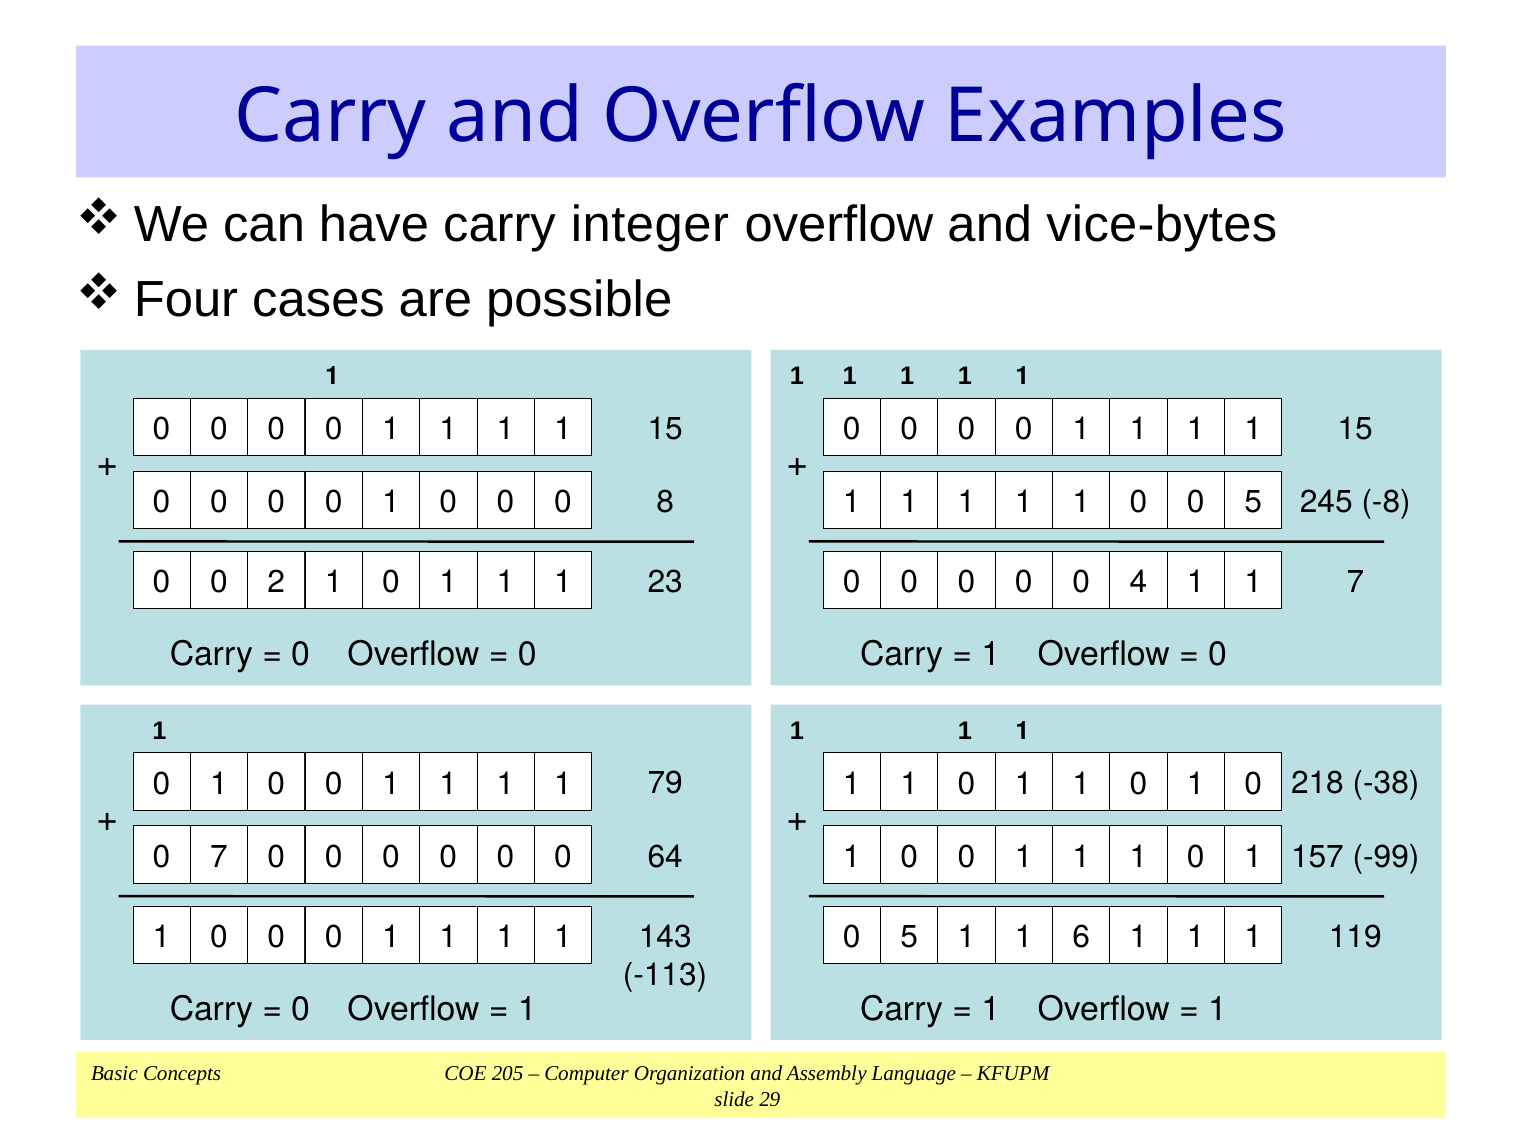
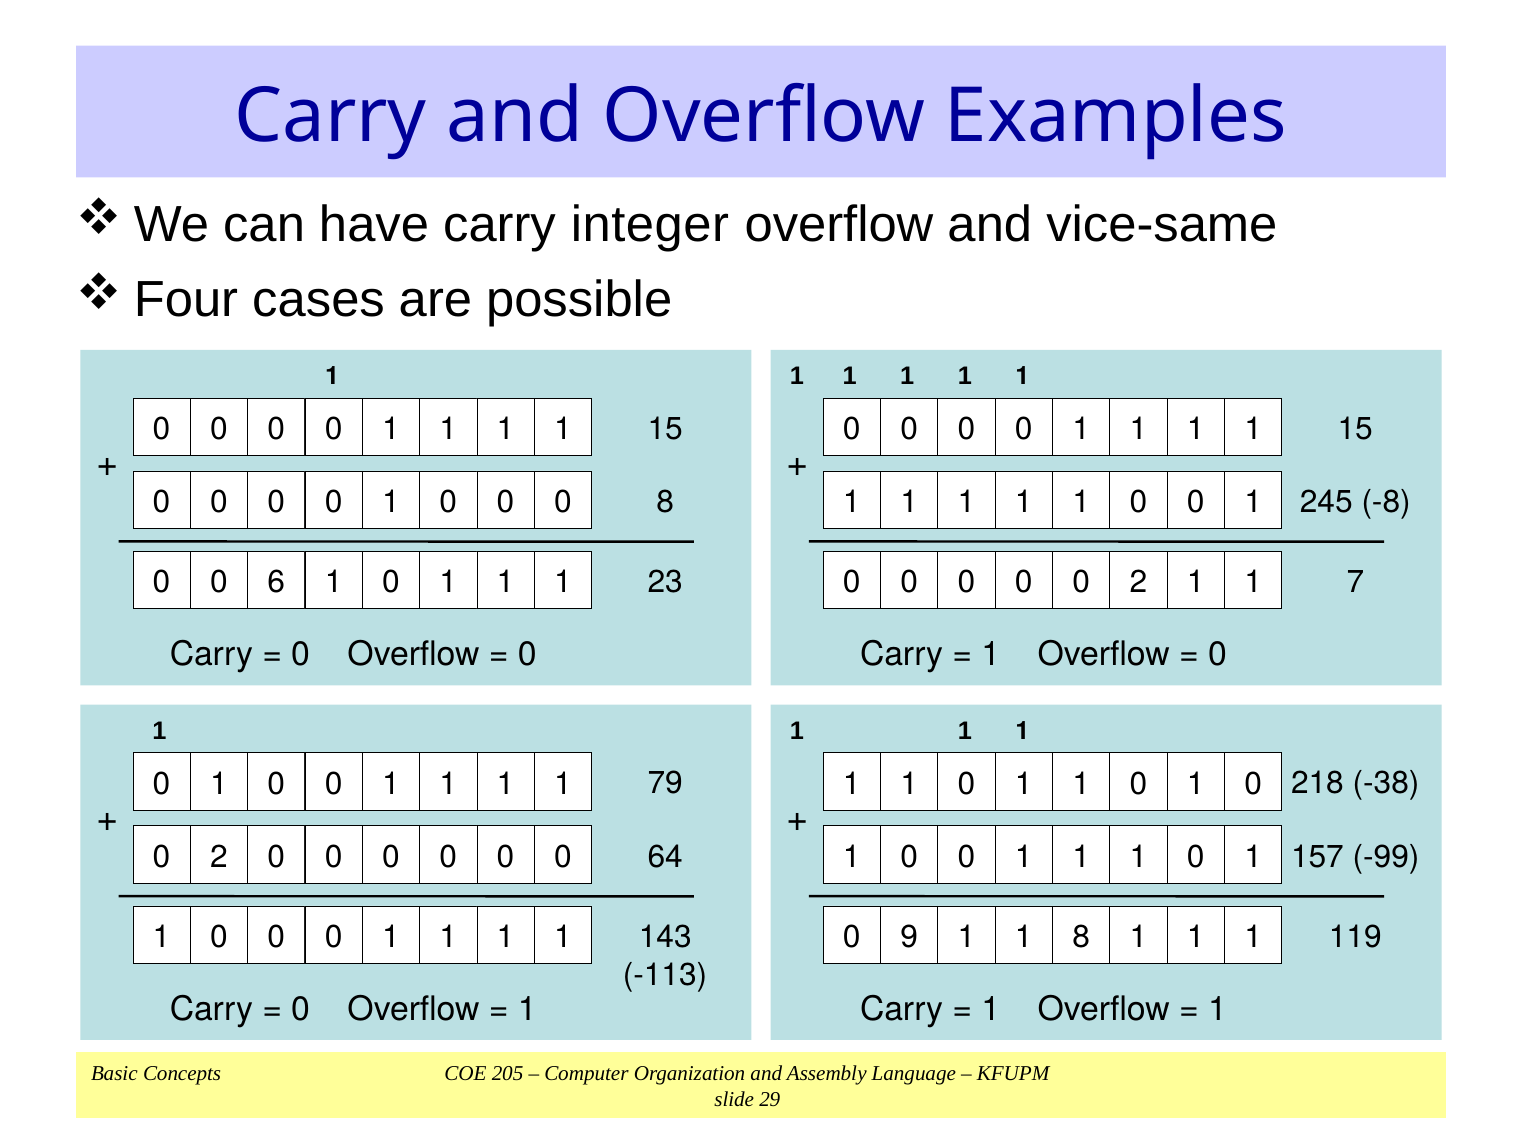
vice-bytes: vice-bytes -> vice-same
5 at (1253, 502): 5 -> 1
2: 2 -> 6
0 0 4: 4 -> 2
7 at (219, 857): 7 -> 2
5 at (909, 938): 5 -> 9
1 6: 6 -> 8
